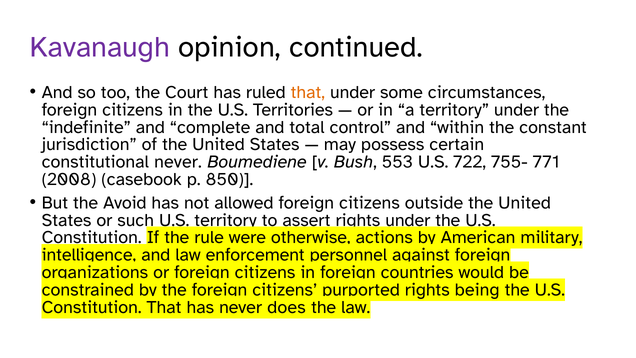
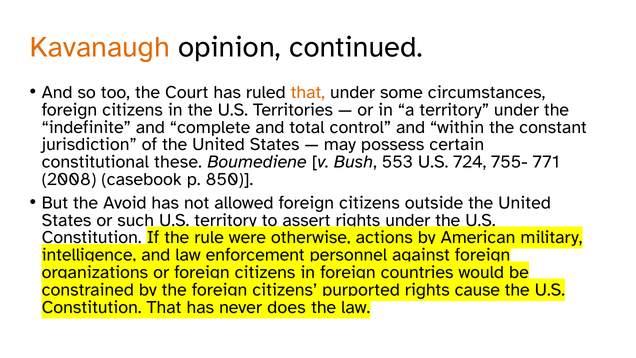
Kavanaugh colour: purple -> orange
constitutional never: never -> these
722: 722 -> 724
being: being -> cause
